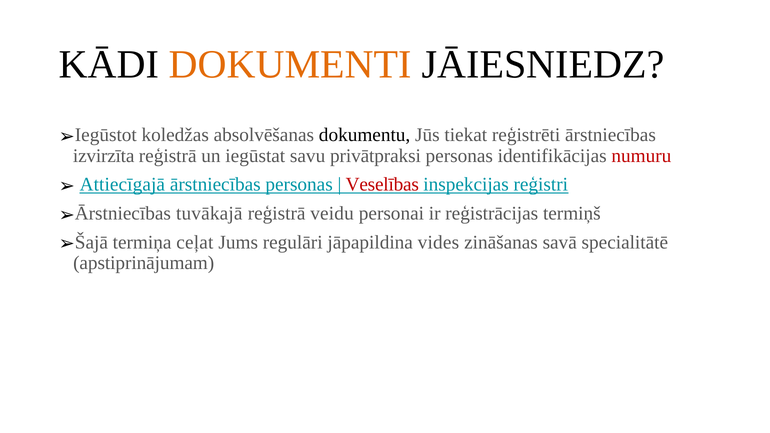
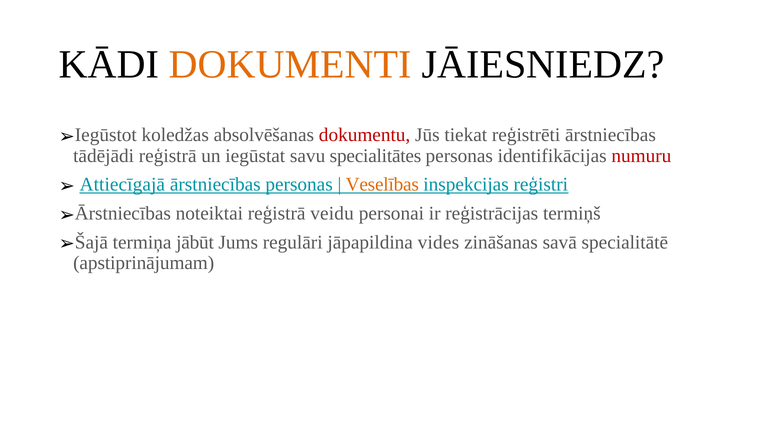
dokumentu colour: black -> red
izvirzīta: izvirzīta -> tādējādi
privātpraksi: privātpraksi -> specialitātes
Veselības colour: red -> orange
tuvākajā: tuvākajā -> noteiktai
ceļat: ceļat -> jābūt
